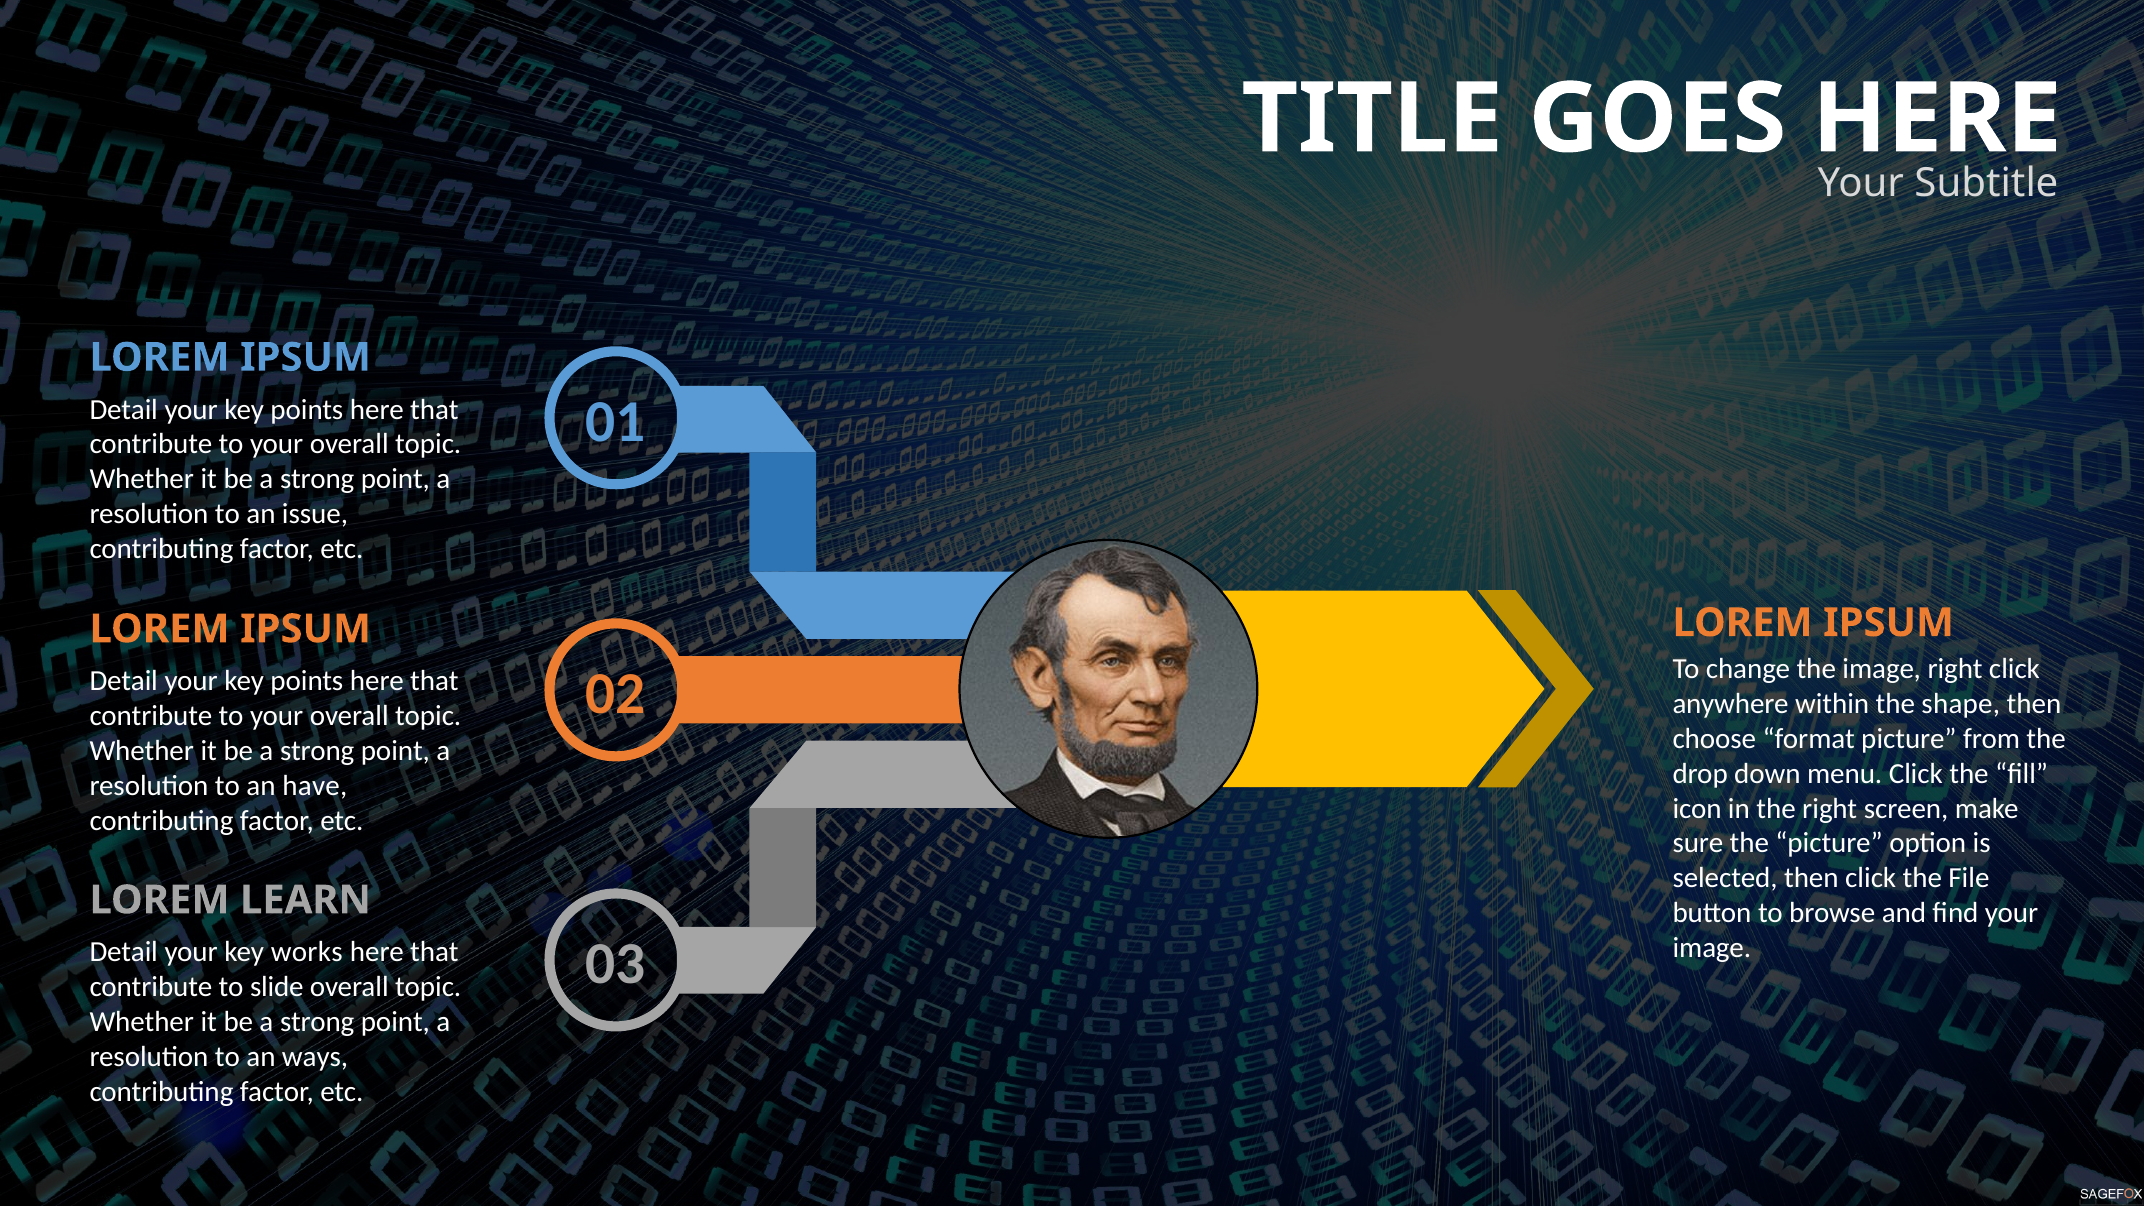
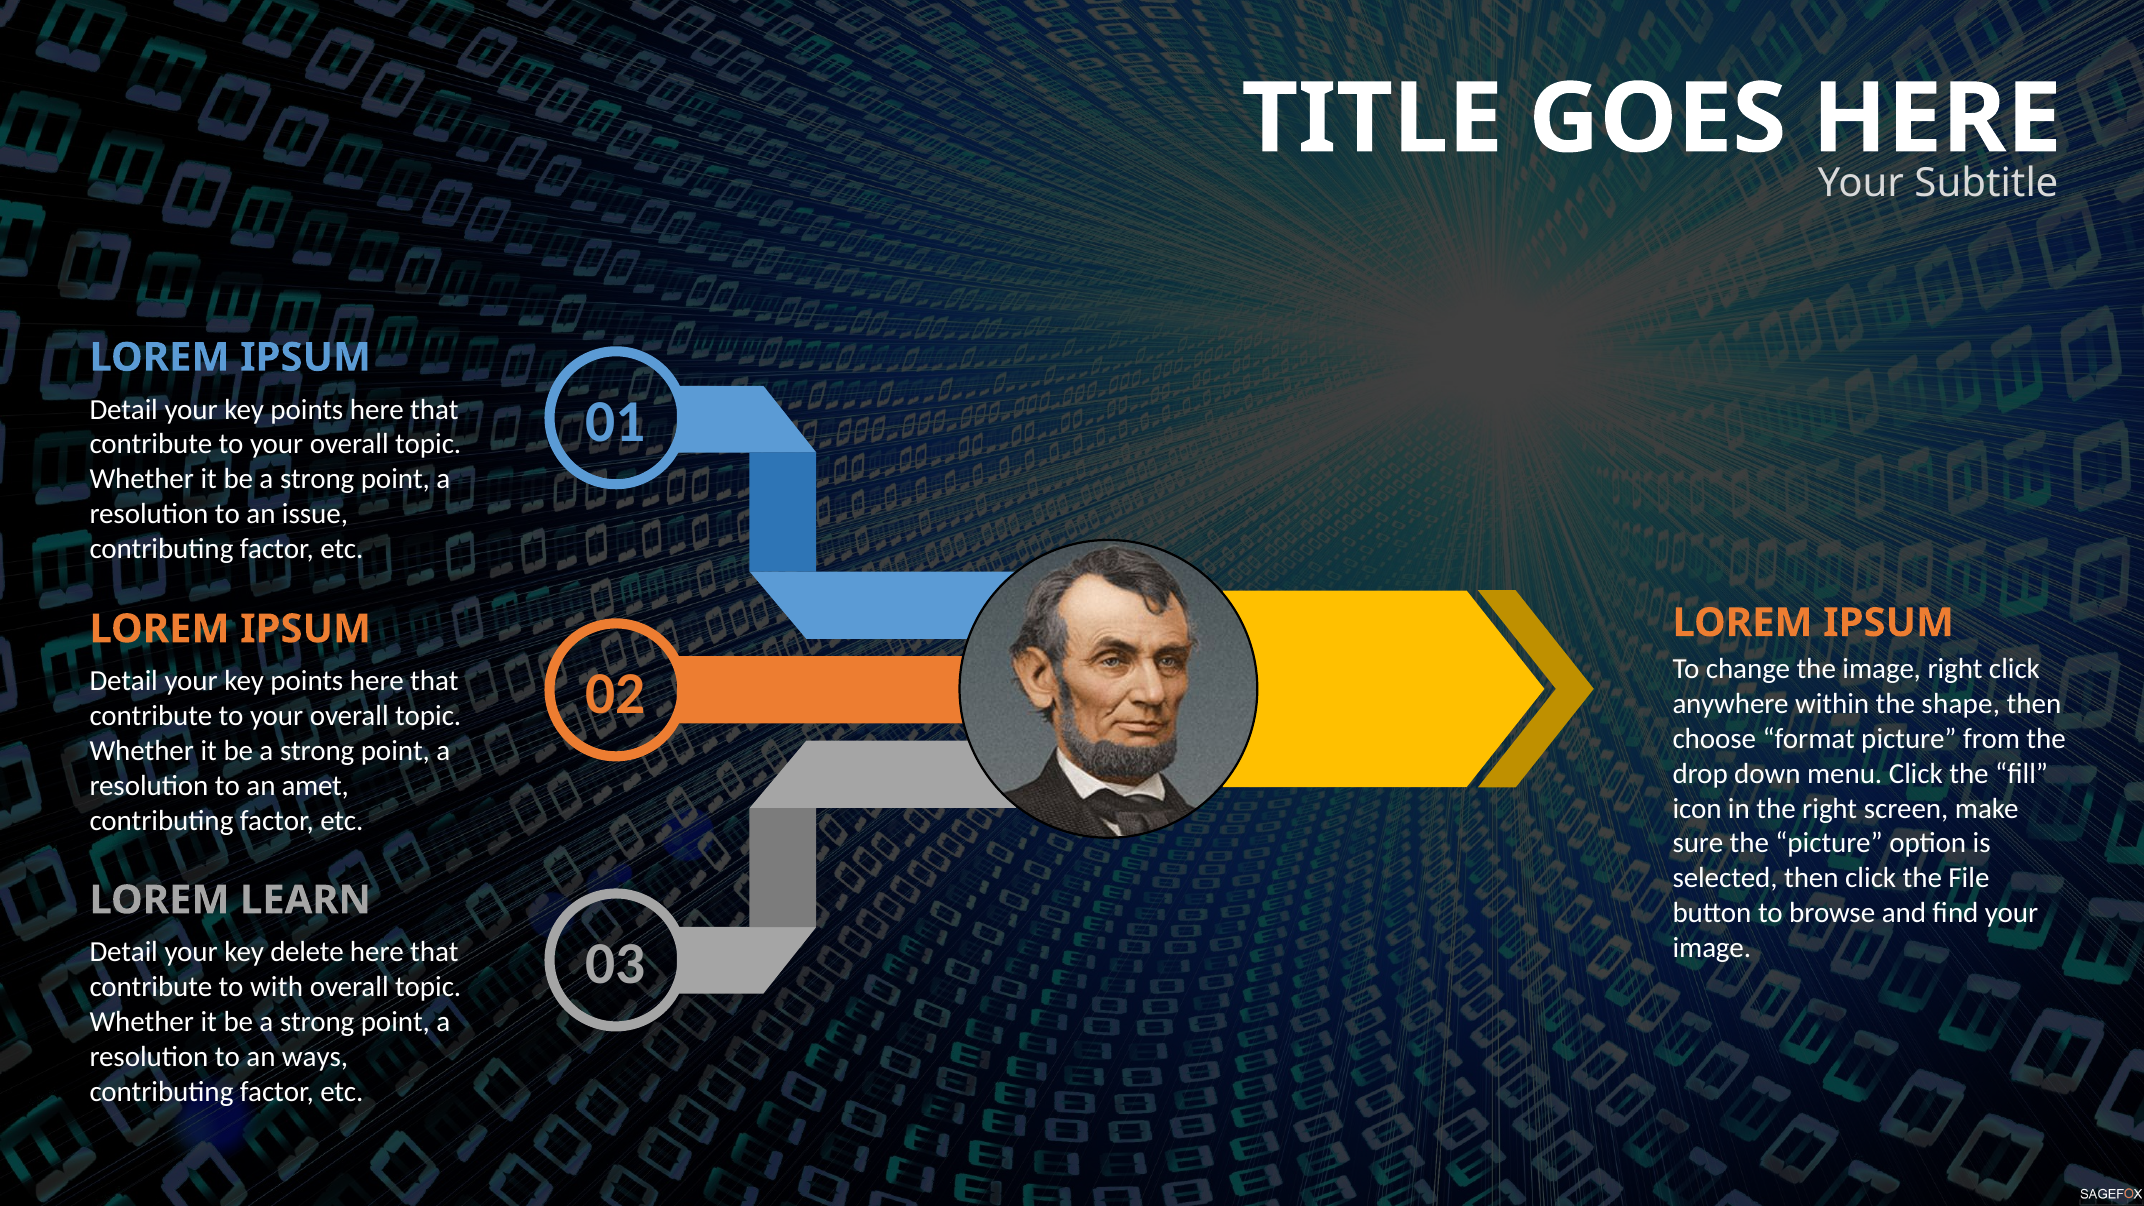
have: have -> amet
works: works -> delete
slide: slide -> with
